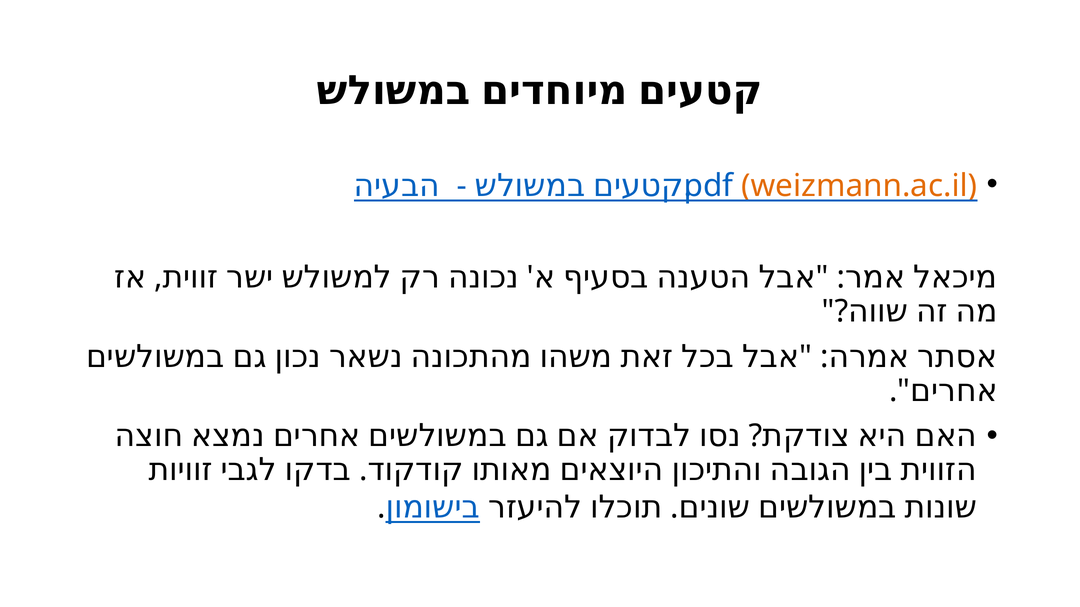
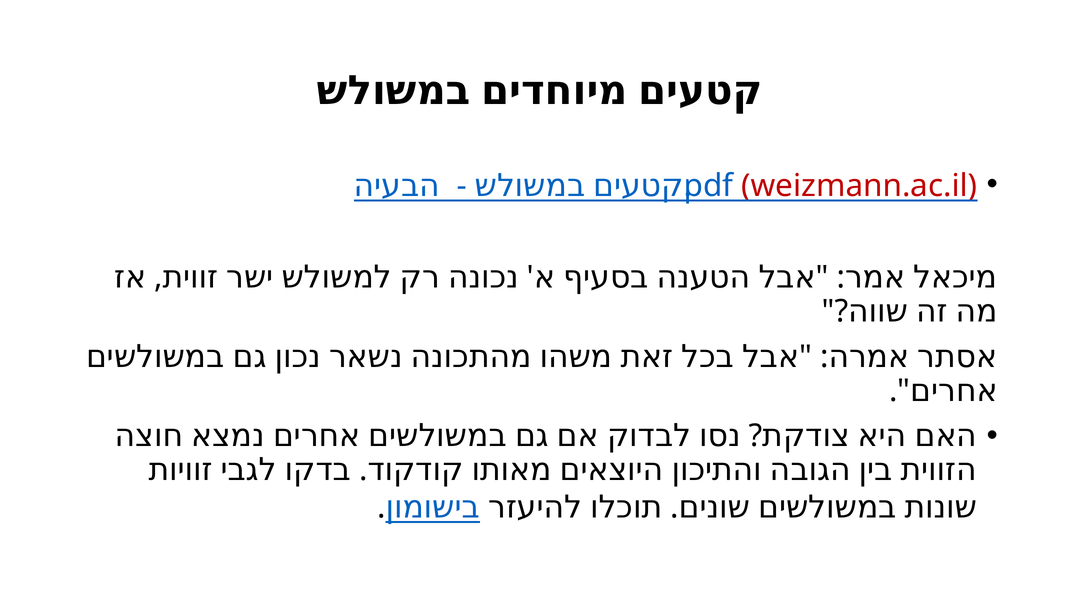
weizmann.ac.il colour: orange -> red
